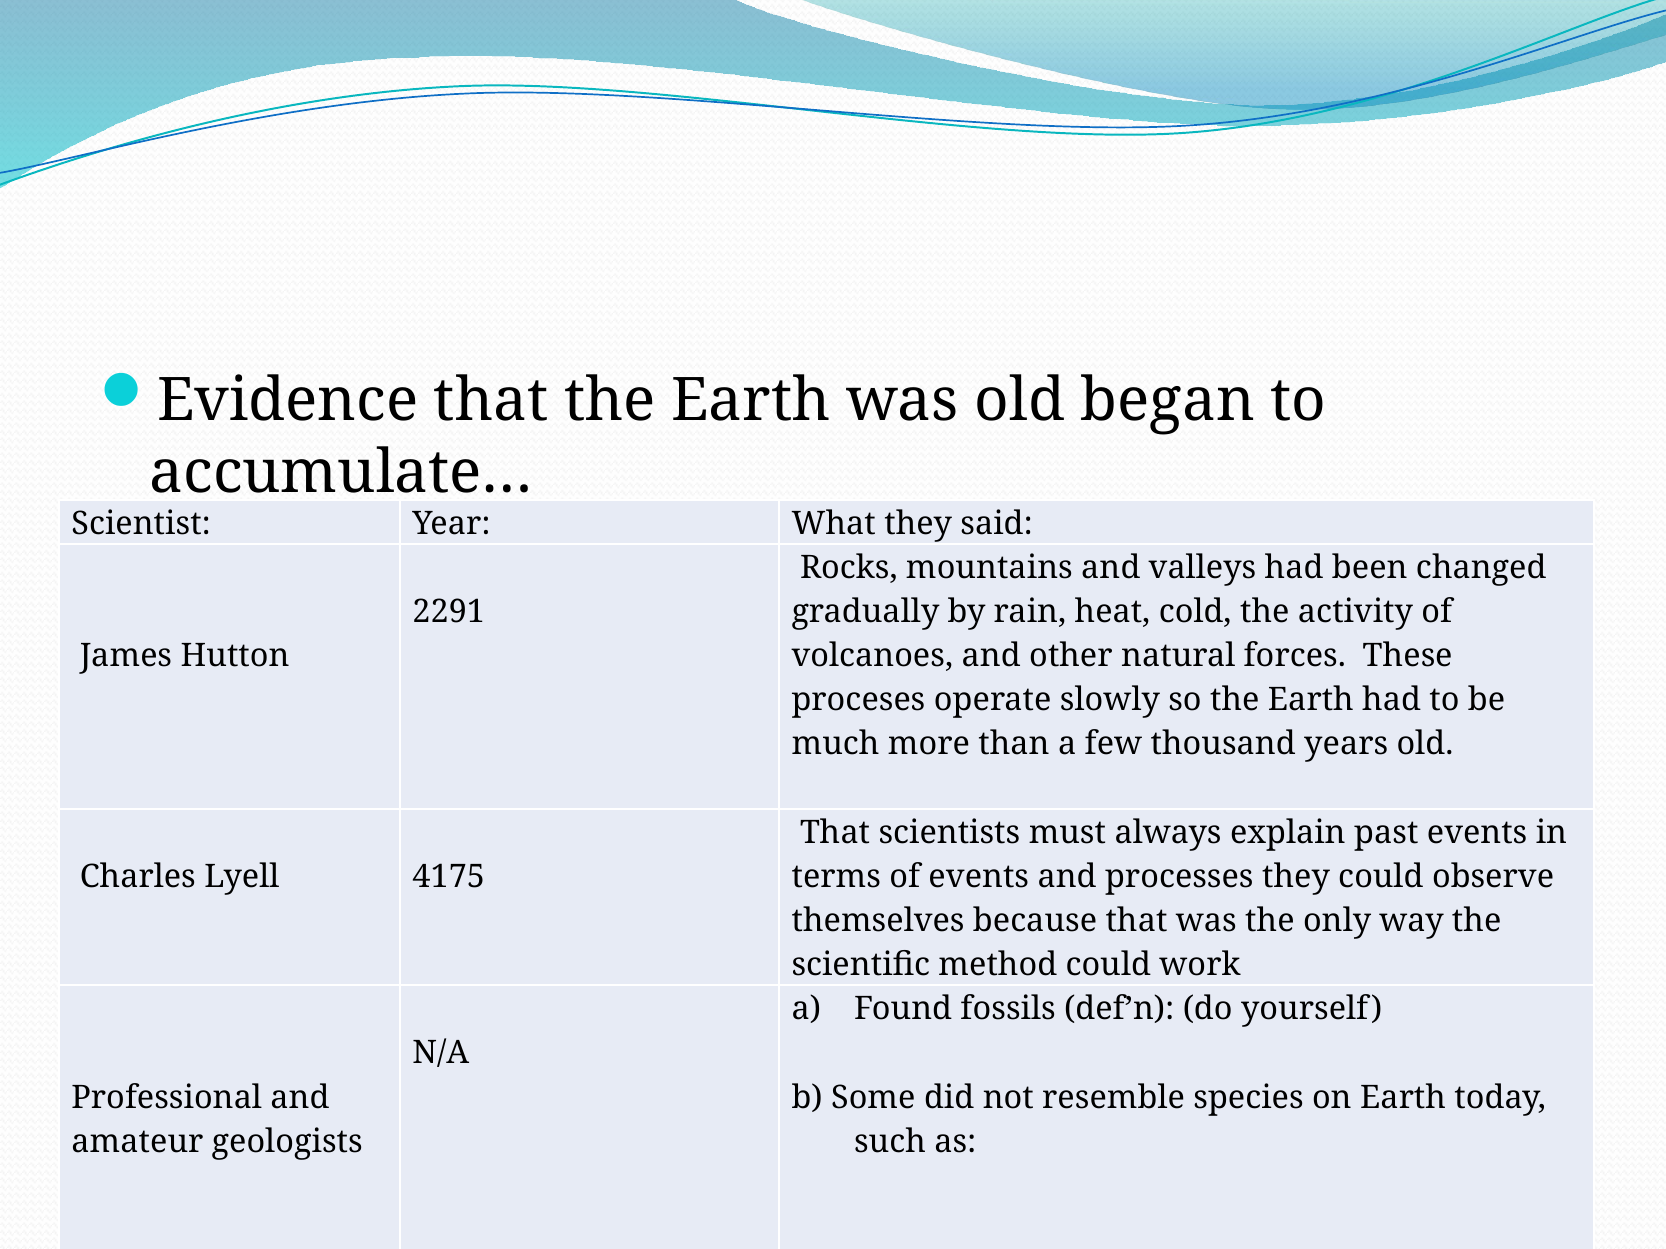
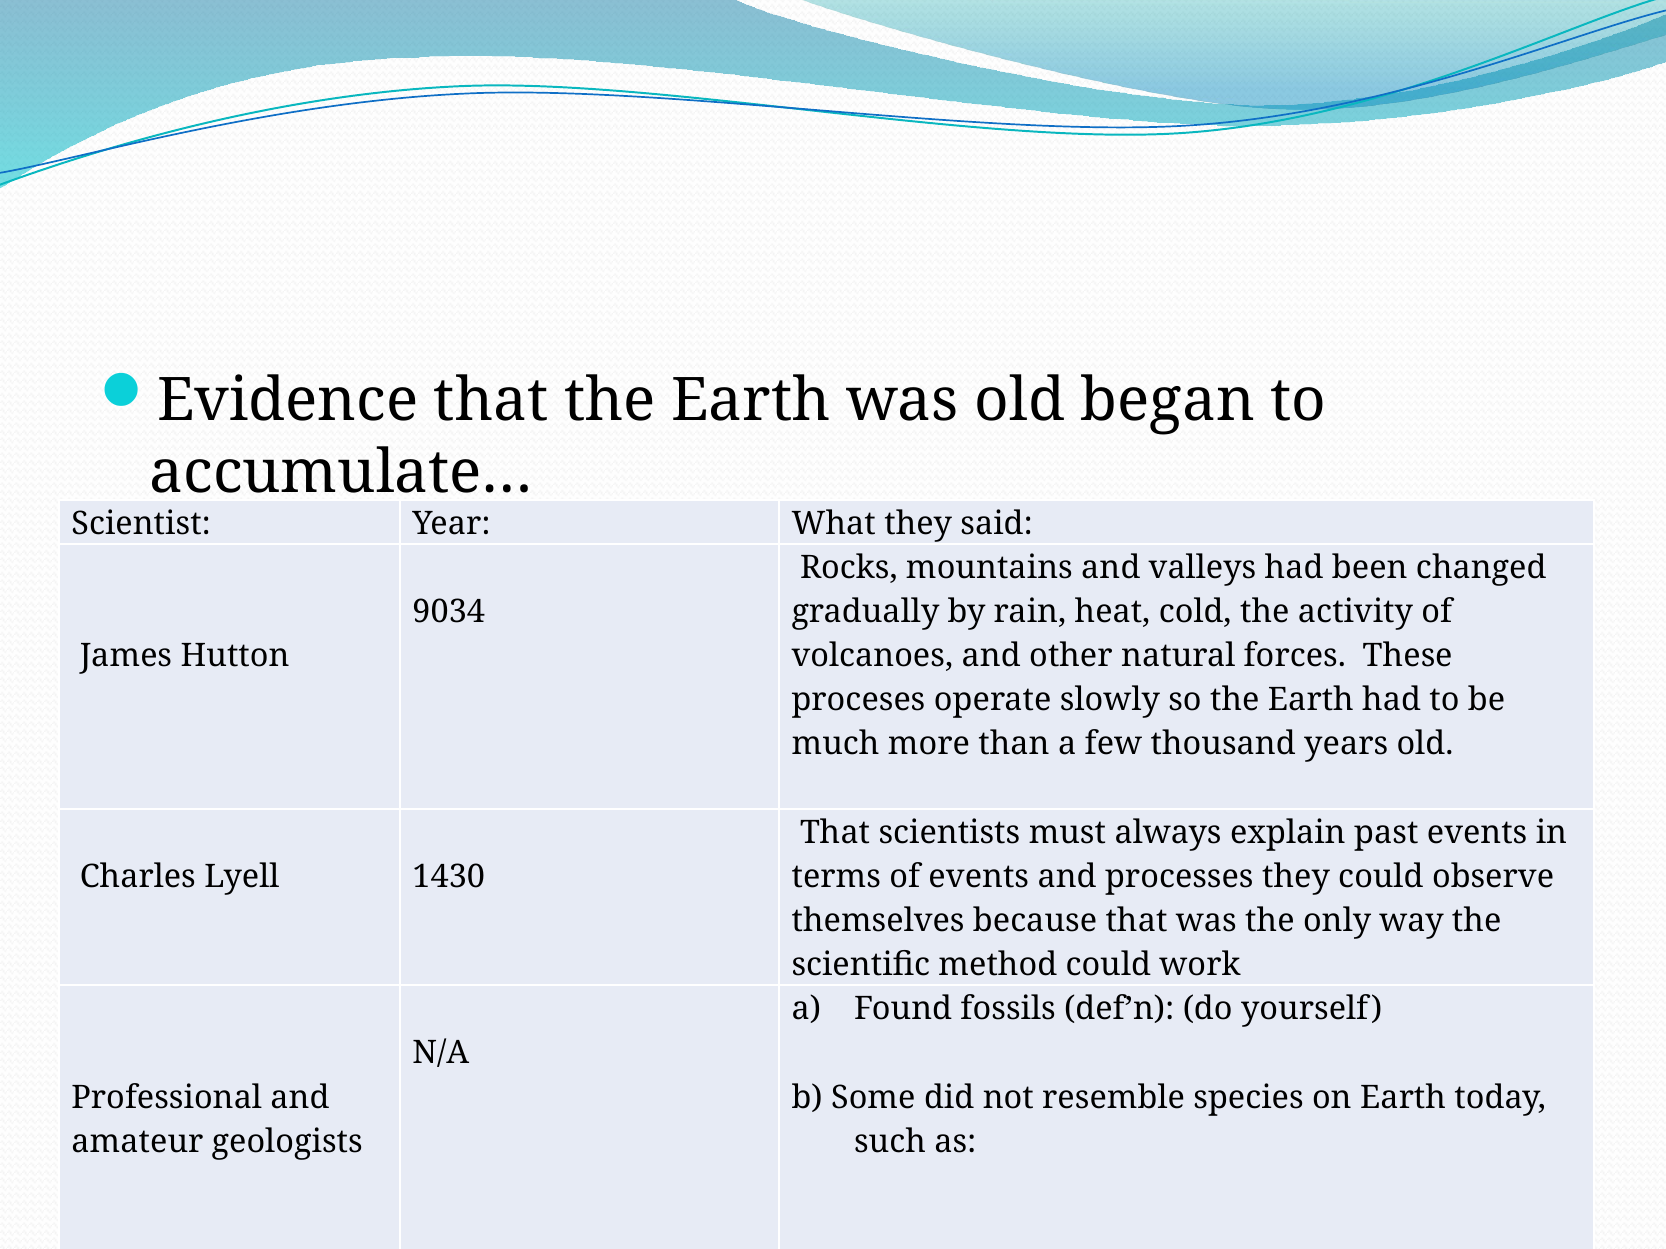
2291: 2291 -> 9034
4175: 4175 -> 1430
